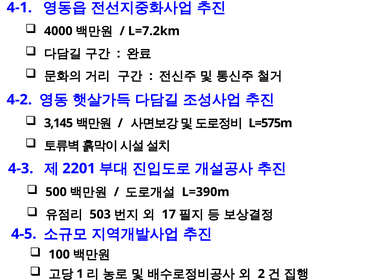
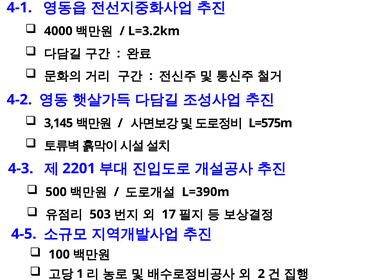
L=7.2km: L=7.2km -> L=3.2km
